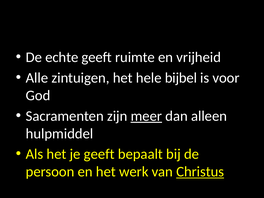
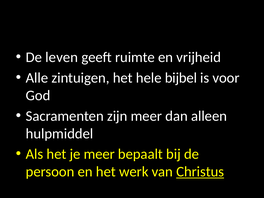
echte: echte -> leven
meer at (146, 116) underline: present -> none
je geeft: geeft -> meer
